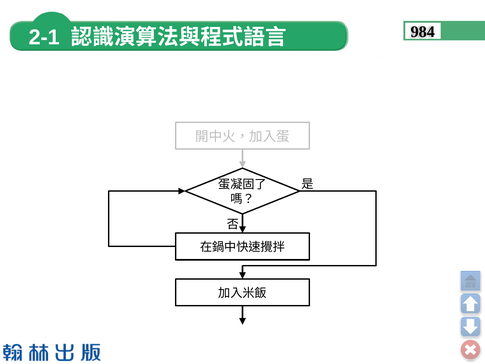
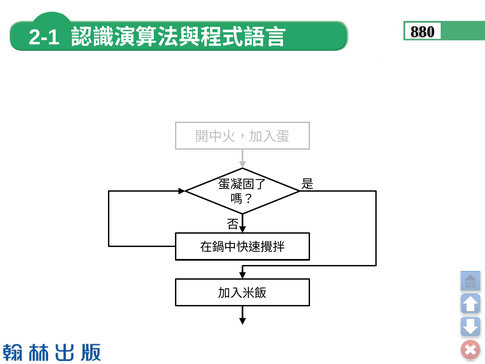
984: 984 -> 880
